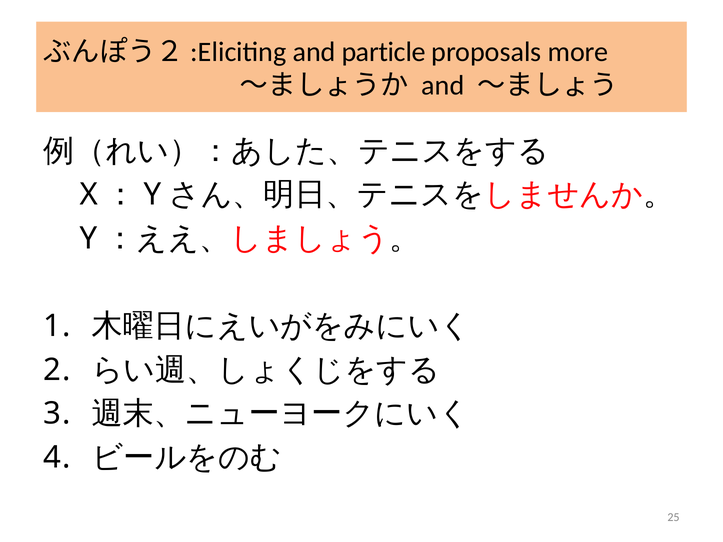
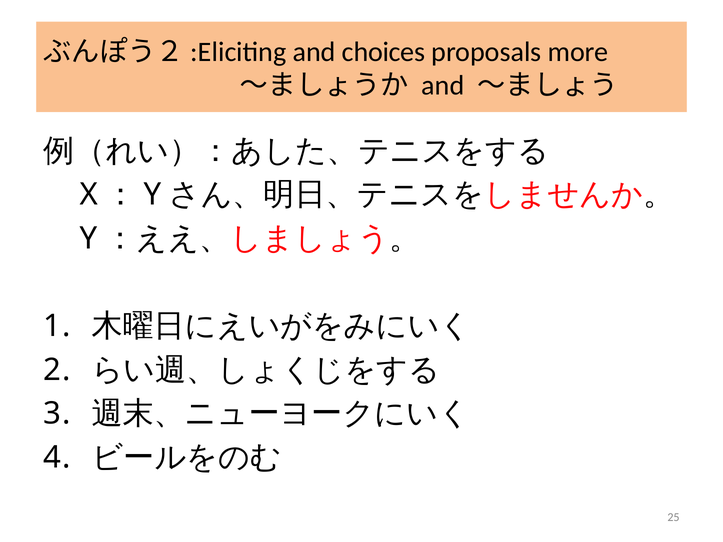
particle: particle -> choices
